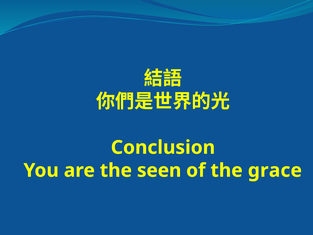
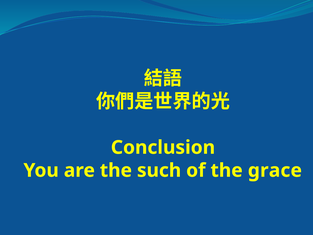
seen: seen -> such
